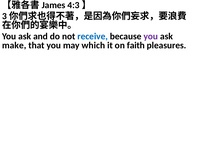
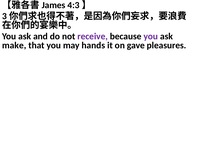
receive colour: blue -> purple
which: which -> hands
faith: faith -> gave
